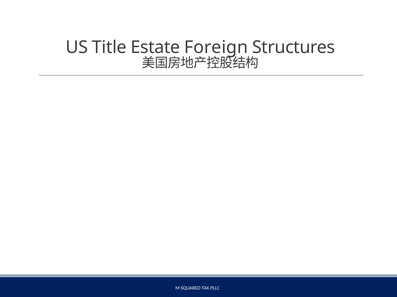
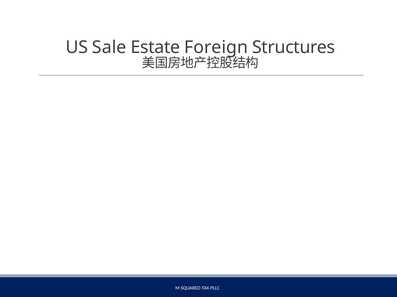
Title: Title -> Sale
